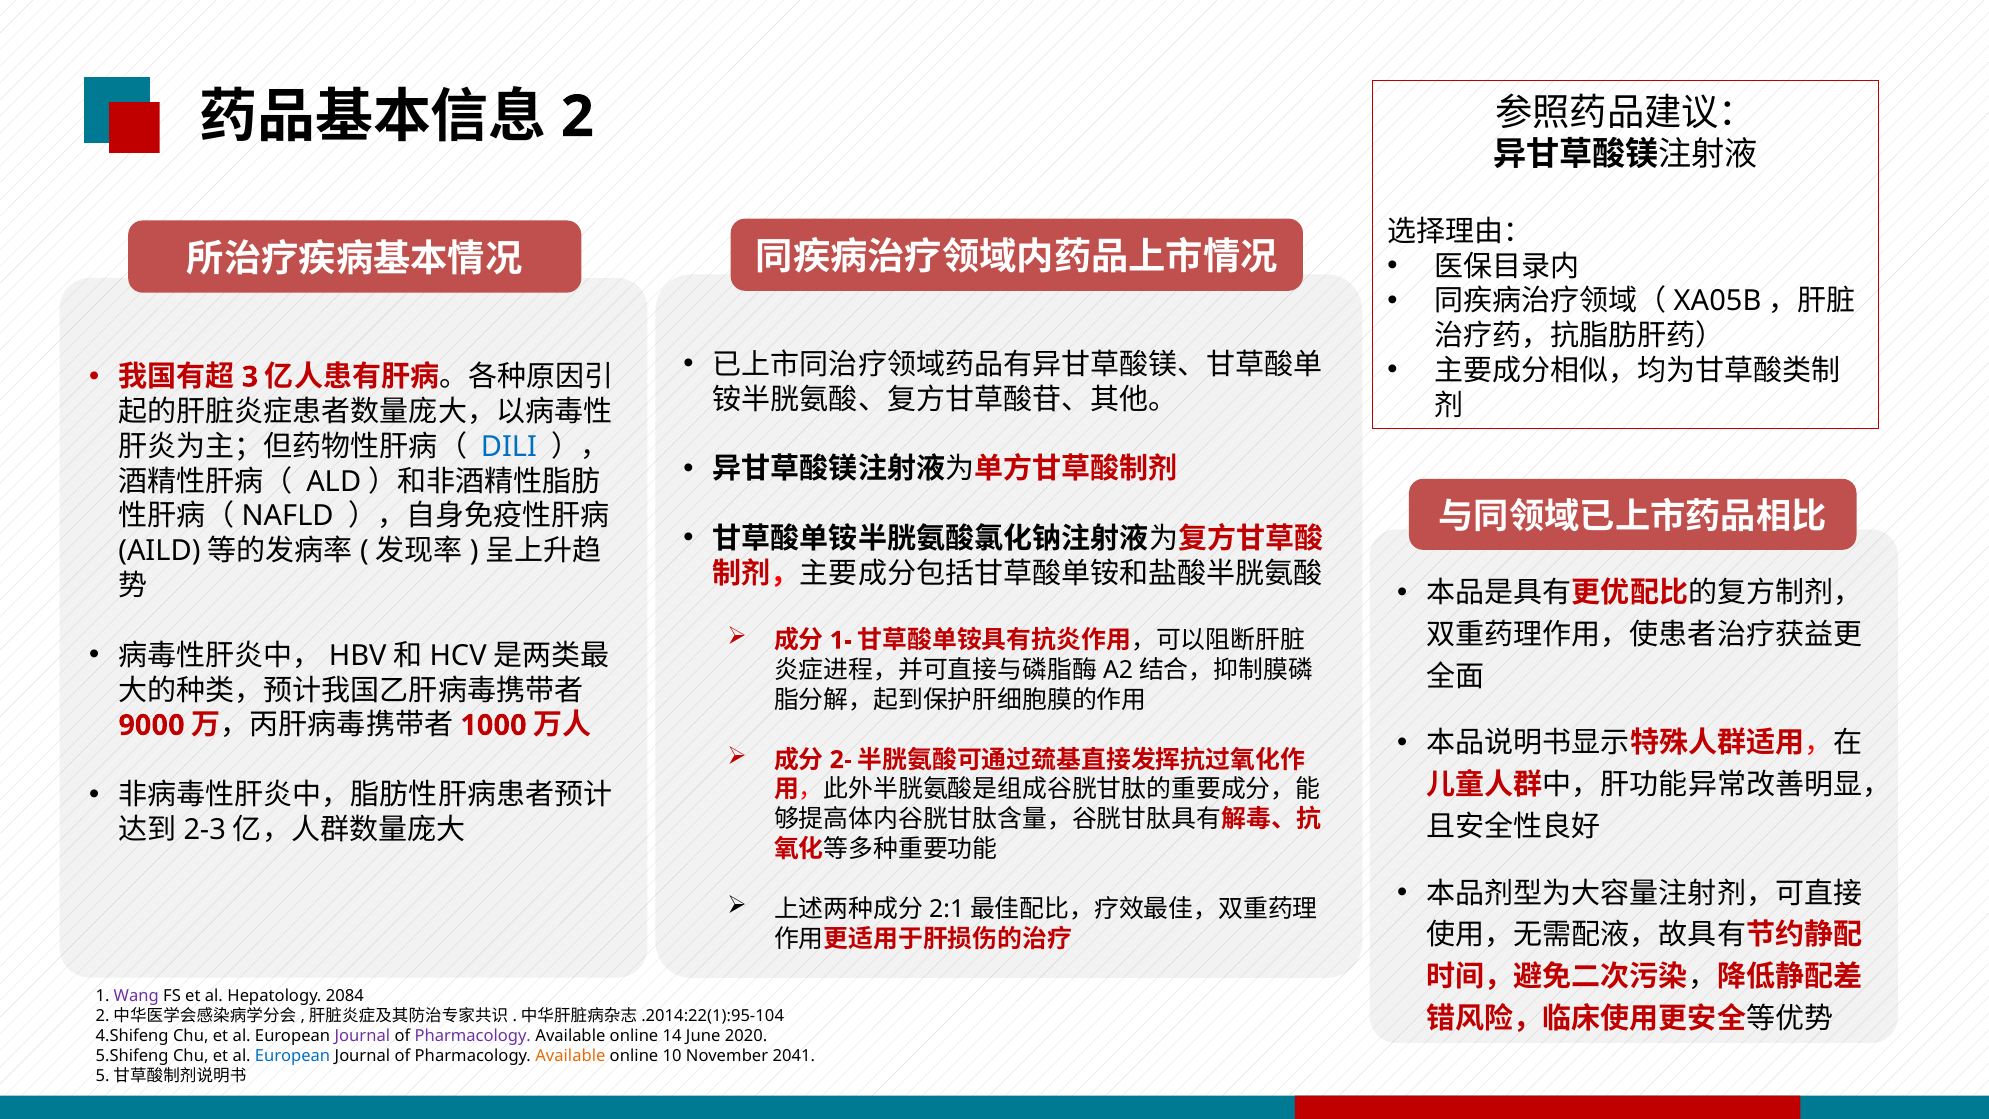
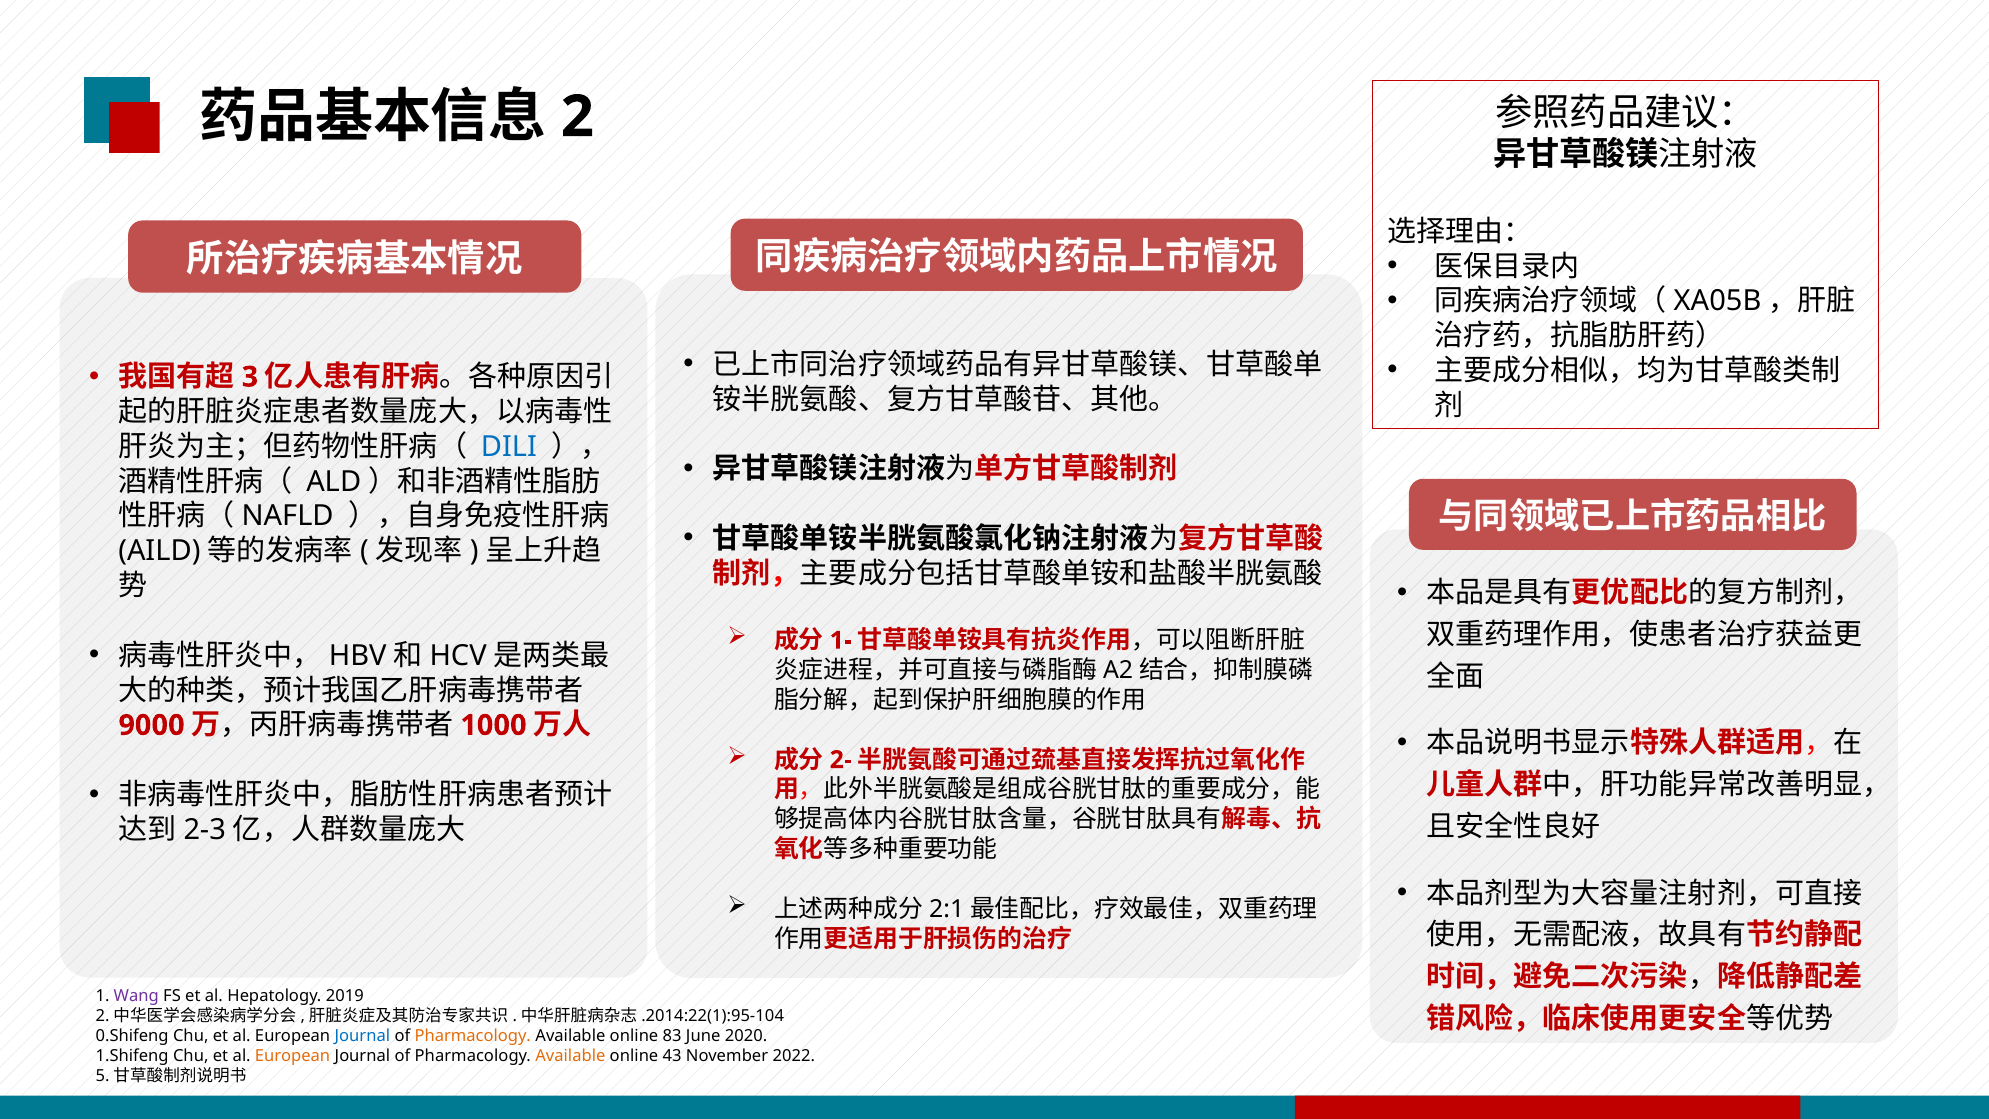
2084: 2084 -> 2019
4.Shifeng: 4.Shifeng -> 0.Shifeng
Journal at (362, 1036) colour: purple -> blue
Pharmacology at (473, 1036) colour: purple -> orange
14: 14 -> 83
5.Shifeng: 5.Shifeng -> 1.Shifeng
European at (293, 1056) colour: blue -> orange
10: 10 -> 43
2041: 2041 -> 2022
